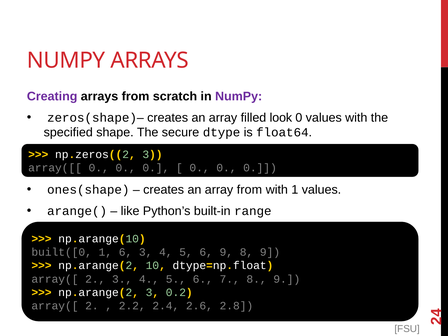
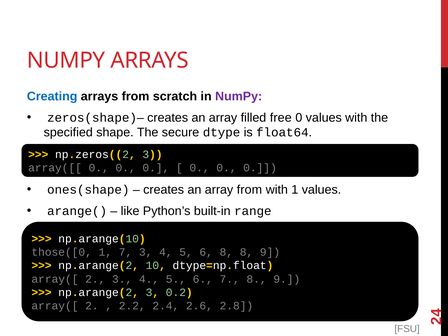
Creating colour: purple -> blue
look: look -> free
built([0: built([0 -> those([0
1 6: 6 -> 7
6 9: 9 -> 8
